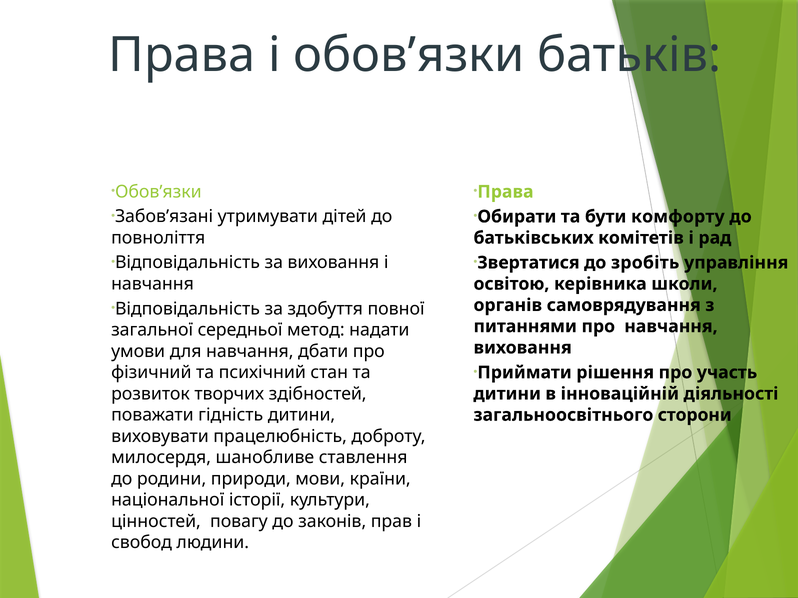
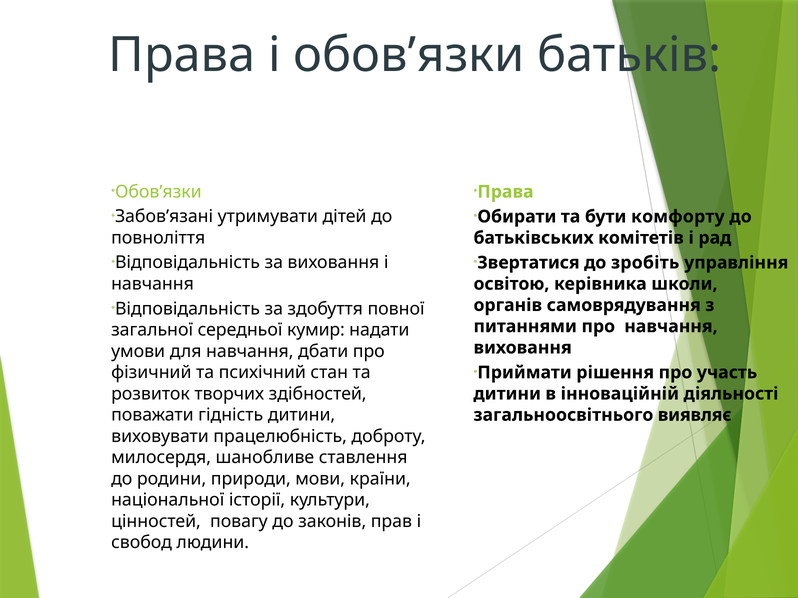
метод: метод -> кумир
сторони: сторони -> виявляє
